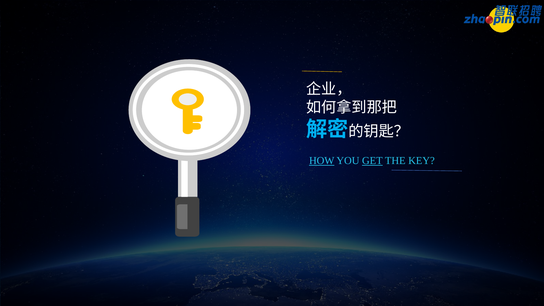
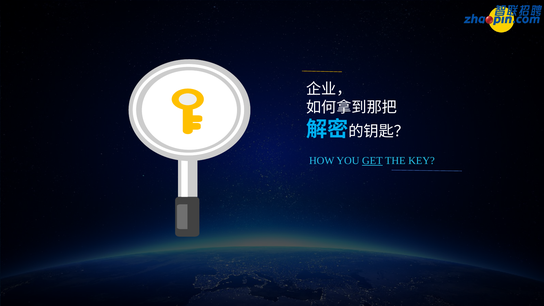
HOW underline: present -> none
